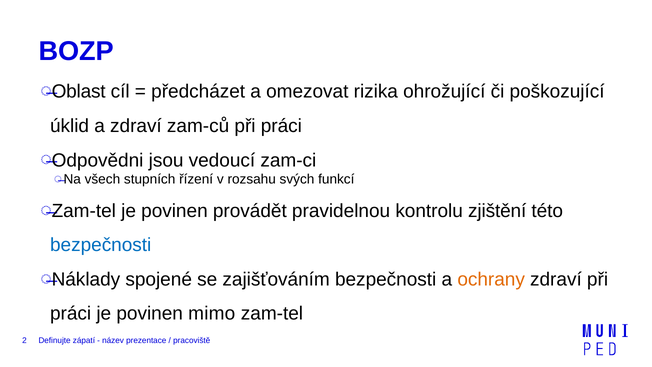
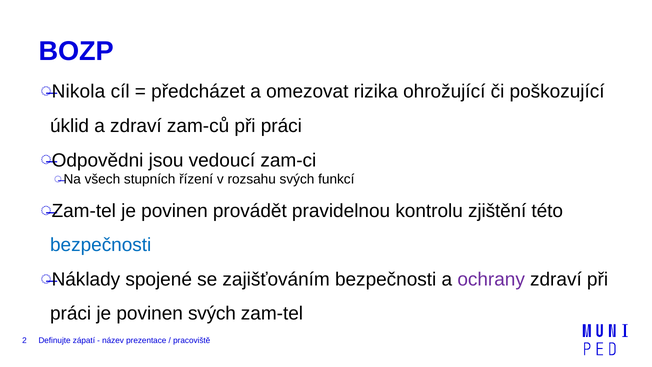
Oblast: Oblast -> Nikola
ochrany colour: orange -> purple
povinen mimo: mimo -> svých
